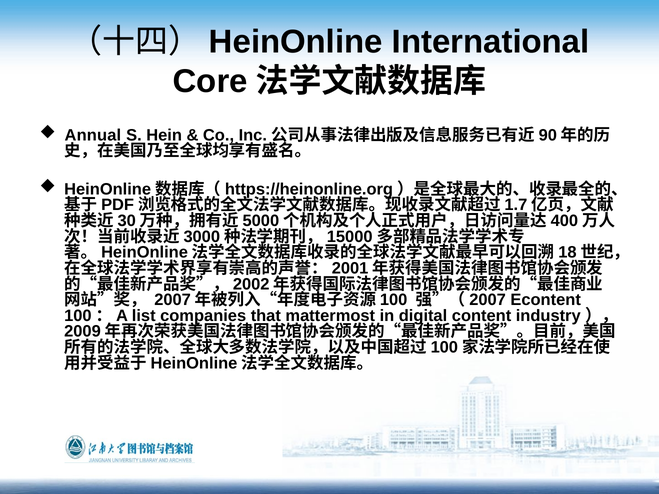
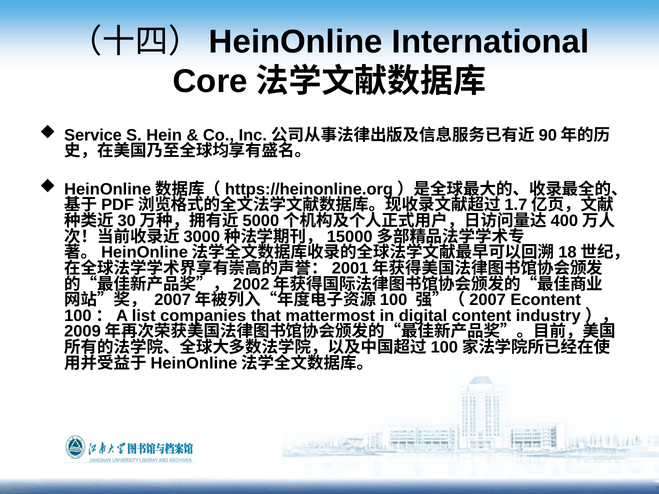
Annual: Annual -> Service
